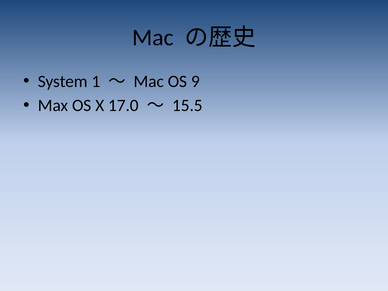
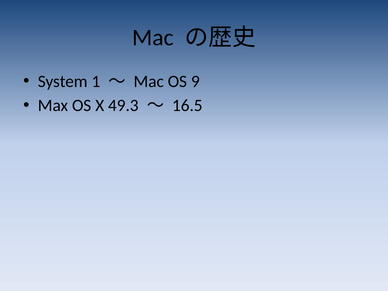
17.0: 17.0 -> 49.3
15.5: 15.5 -> 16.5
